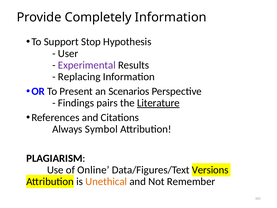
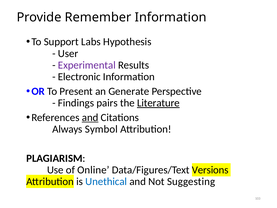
Completely: Completely -> Remember
Stop: Stop -> Labs
Replacing: Replacing -> Electronic
Scenarios: Scenarios -> Generate
and at (90, 117) underline: none -> present
Unethical colour: orange -> blue
Remember: Remember -> Suggesting
